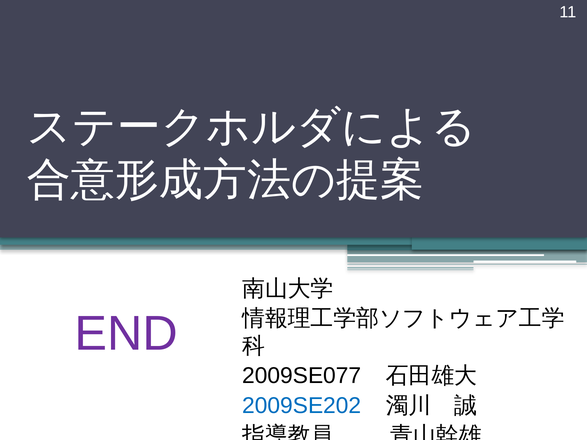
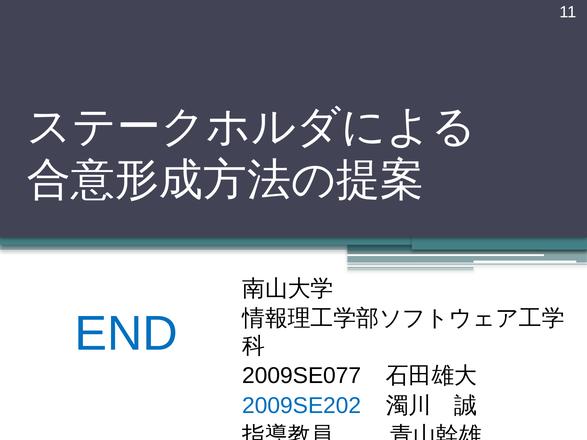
END colour: purple -> blue
